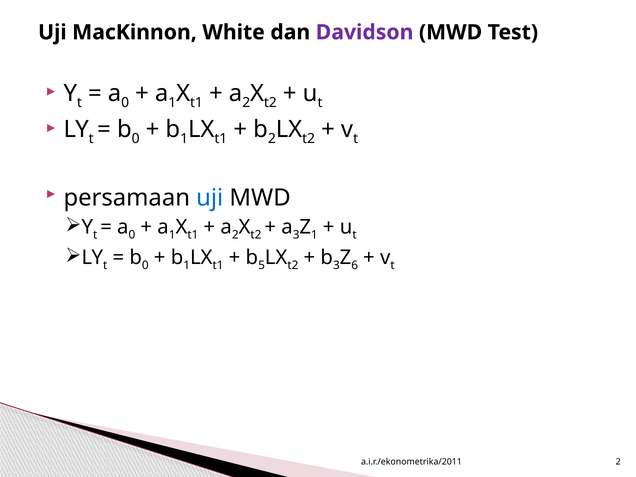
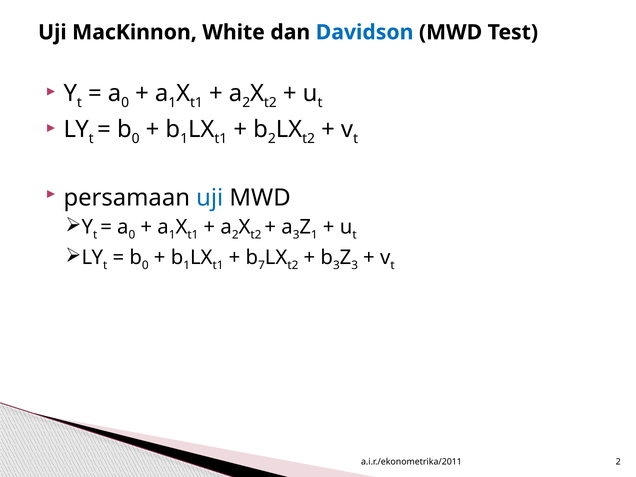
Davidson colour: purple -> blue
5: 5 -> 7
6 at (355, 265): 6 -> 3
